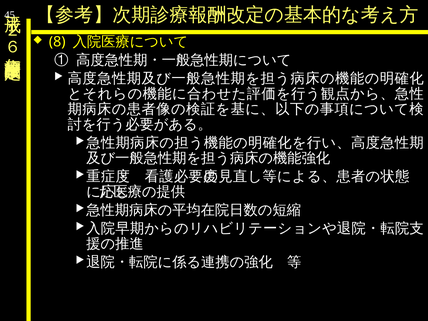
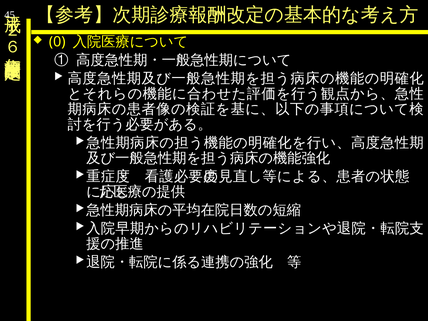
8: 8 -> 0
